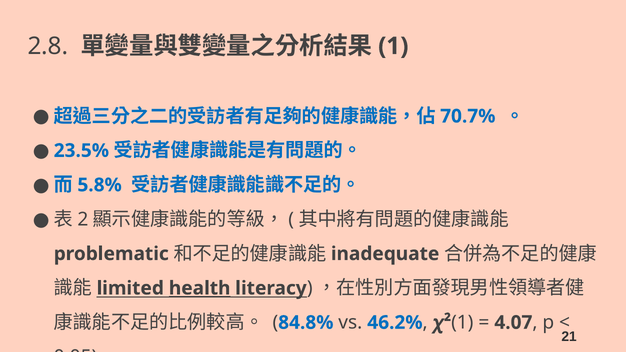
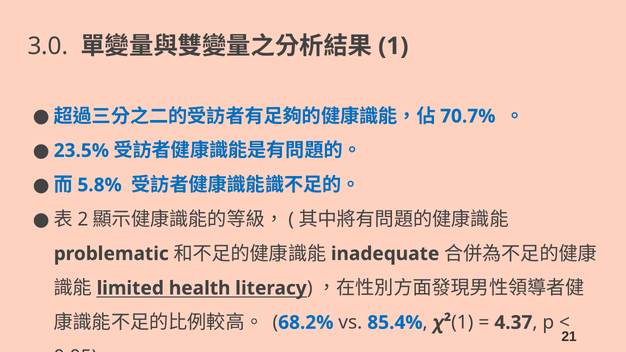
2.8: 2.8 -> 3.0
health underline: present -> none
84.8%: 84.8% -> 68.2%
46.2%: 46.2% -> 85.4%
4.07: 4.07 -> 4.37
